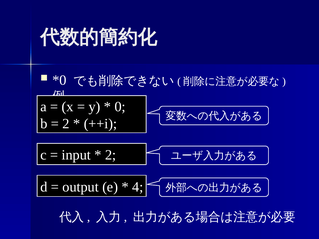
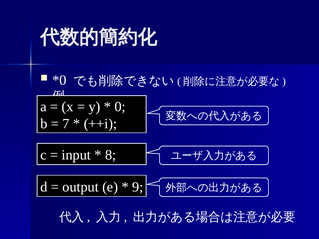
2 at (66, 124): 2 -> 7
2 at (111, 155): 2 -> 8
4: 4 -> 9
